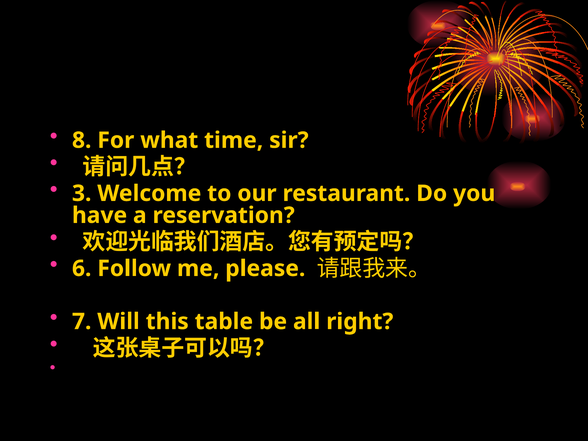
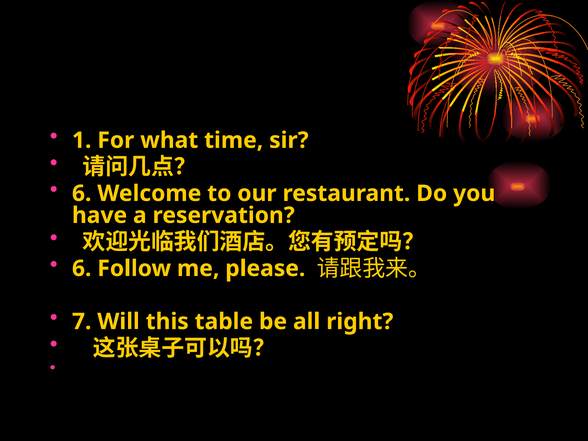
8: 8 -> 1
3 at (82, 193): 3 -> 6
